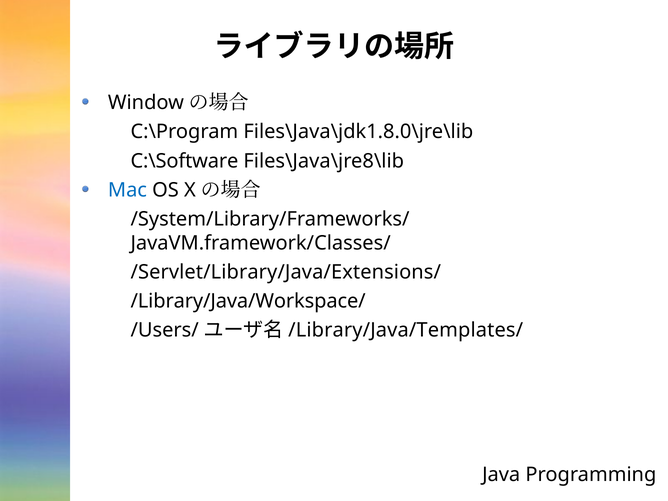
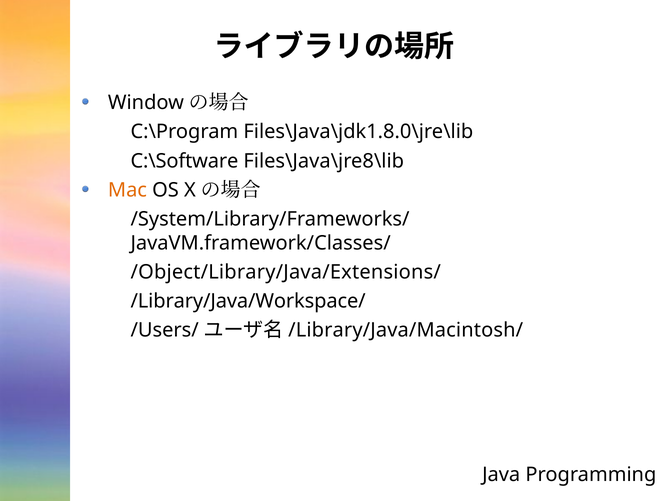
Mac colour: blue -> orange
/Servlet/Library/Java/Extensions/: /Servlet/Library/Java/Extensions/ -> /Object/Library/Java/Extensions/
/Library/Java/Templates/: /Library/Java/Templates/ -> /Library/Java/Macintosh/
